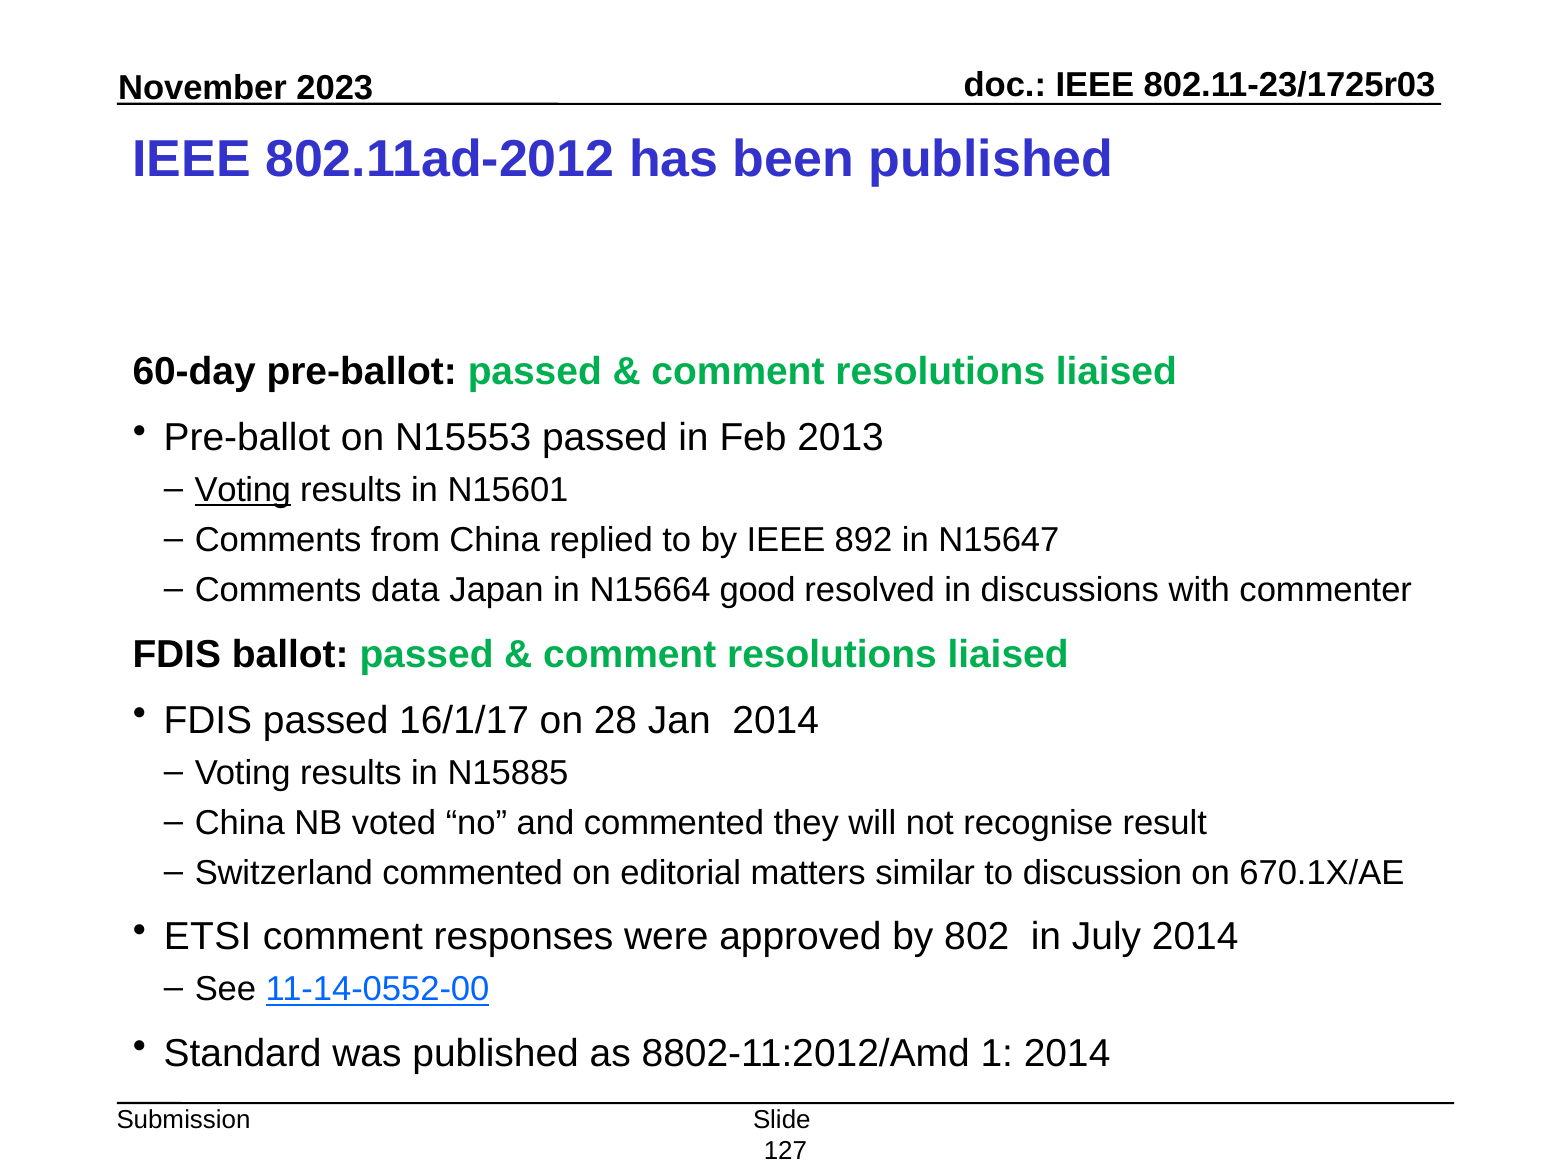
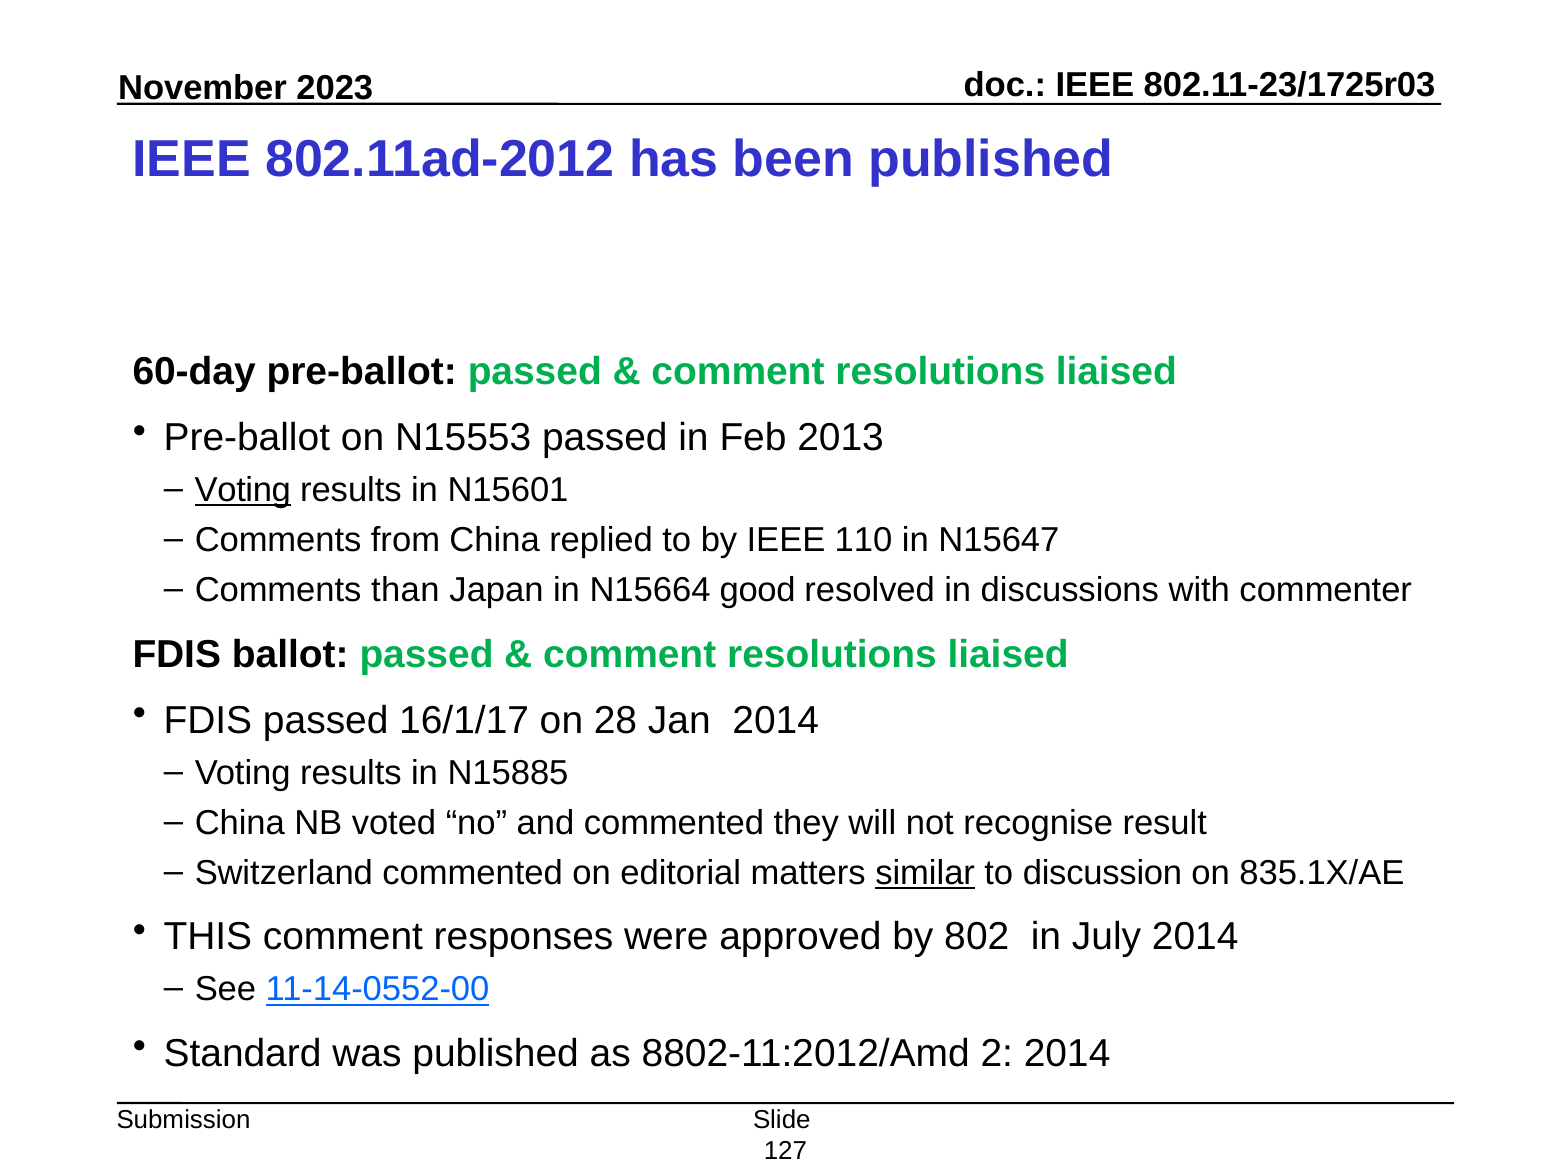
892: 892 -> 110
data: data -> than
similar underline: none -> present
670.1X/AE: 670.1X/AE -> 835.1X/AE
ETSI: ETSI -> THIS
1: 1 -> 2
